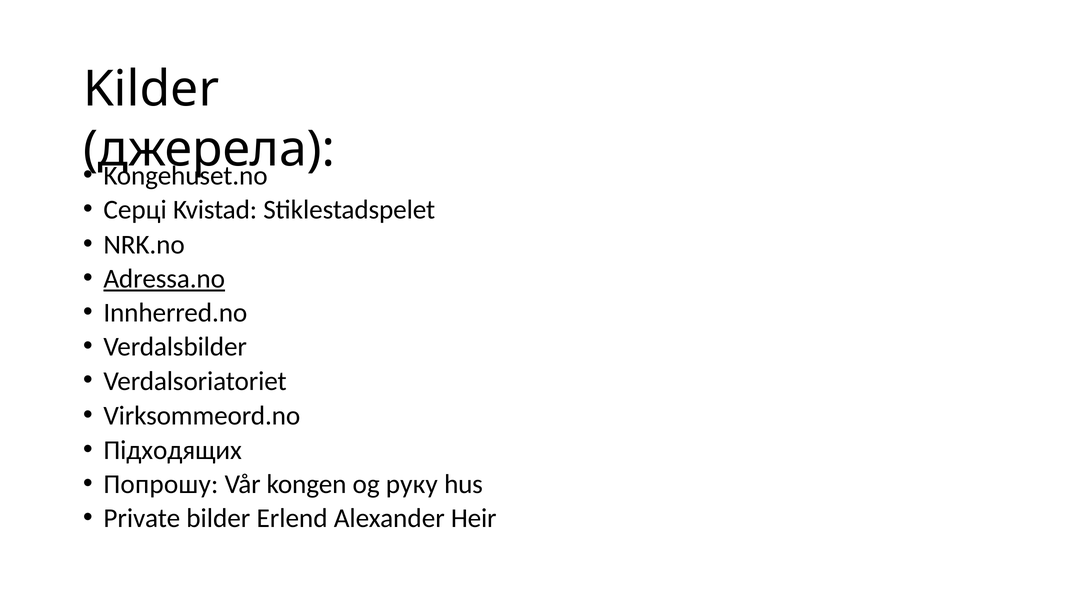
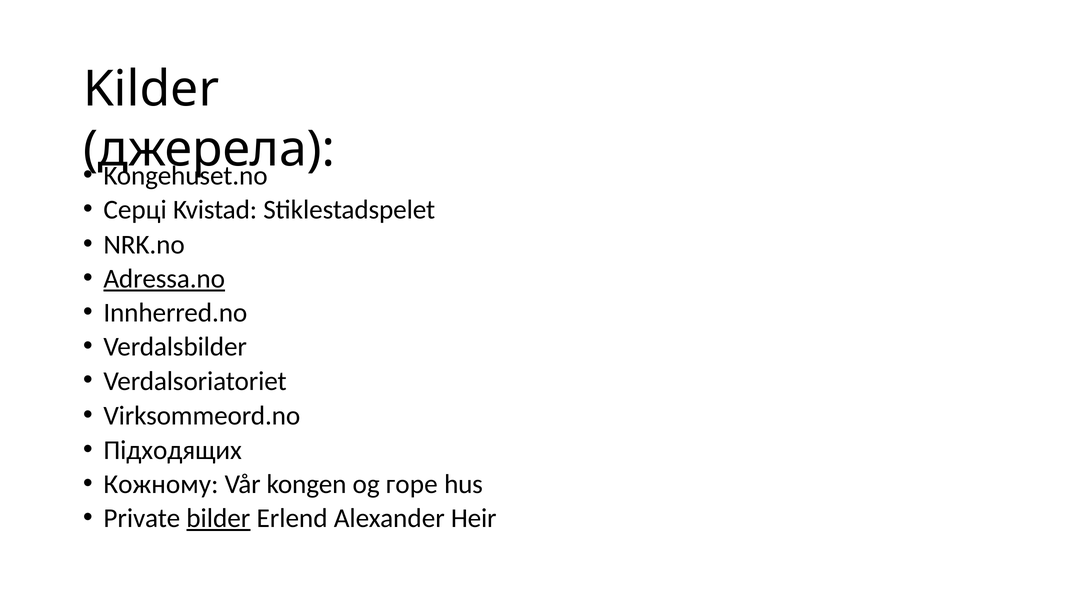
Попрошу: Попрошу -> Кожному
руку: руку -> горе
bilder underline: none -> present
